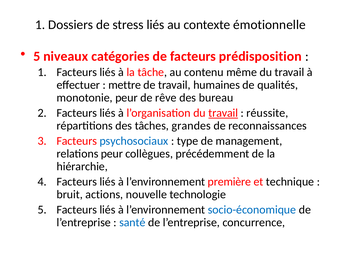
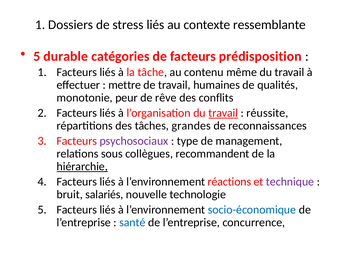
émotionnelle: émotionnelle -> ressemblante
niveaux: niveaux -> durable
bureau: bureau -> conflits
psychosociaux colour: blue -> purple
relations peur: peur -> sous
précédemment: précédemment -> recommandent
hiérarchie underline: none -> present
première: première -> réactions
technique colour: black -> purple
actions: actions -> salariés
